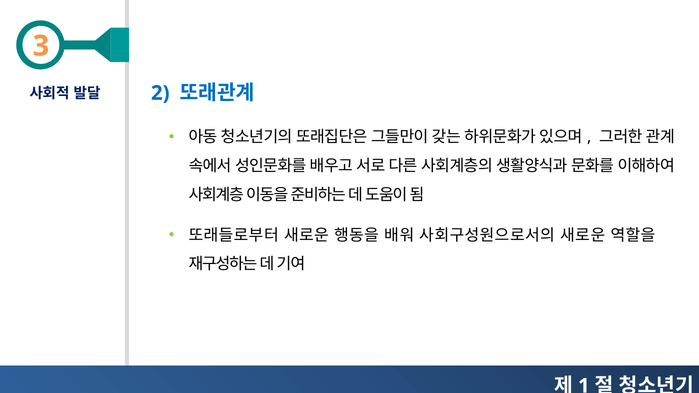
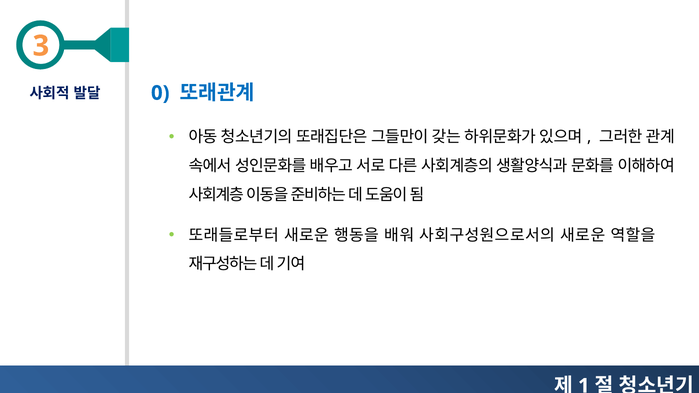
2: 2 -> 0
